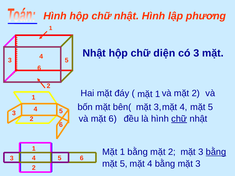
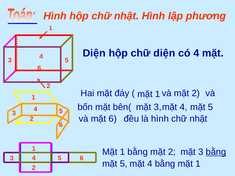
Nhật at (94, 53): Nhật -> Diện
có 3: 3 -> 4
chữ at (179, 119) underline: present -> none
bằng mặt 3: 3 -> 1
